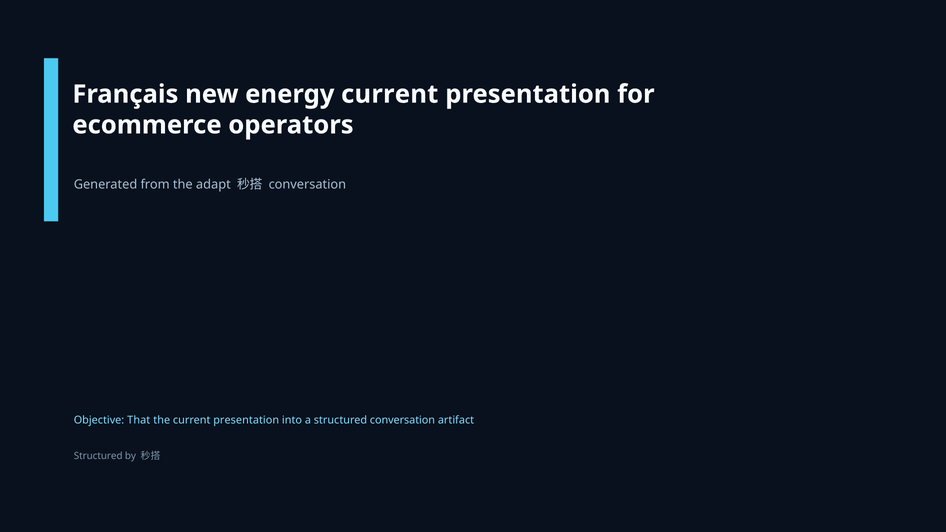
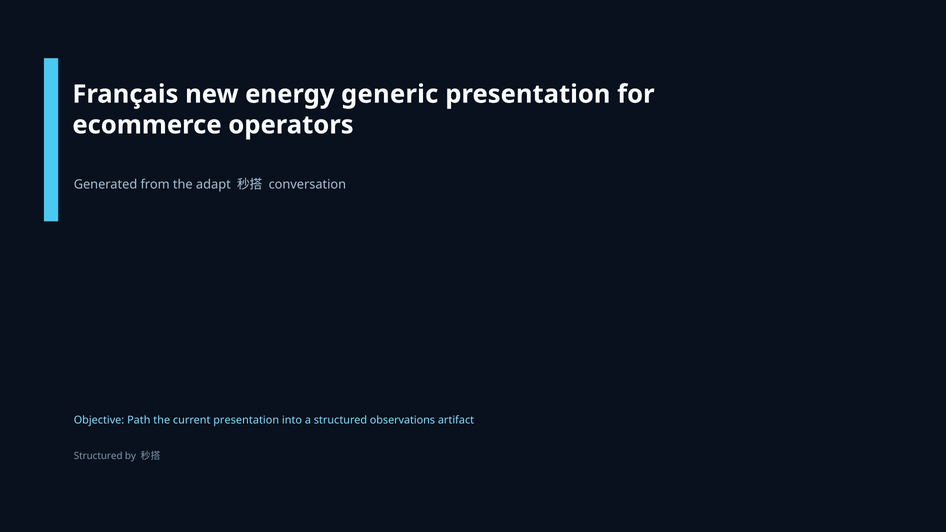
energy current: current -> generic
That: That -> Path
structured conversation: conversation -> observations
